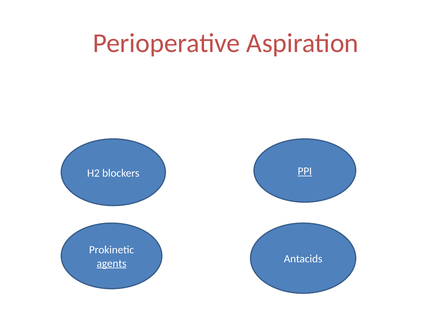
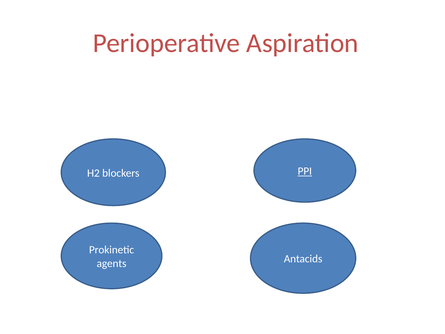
agents underline: present -> none
